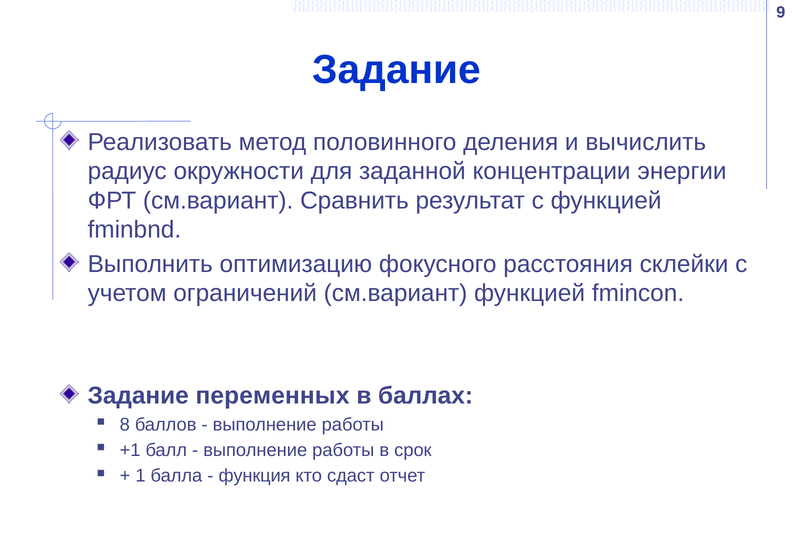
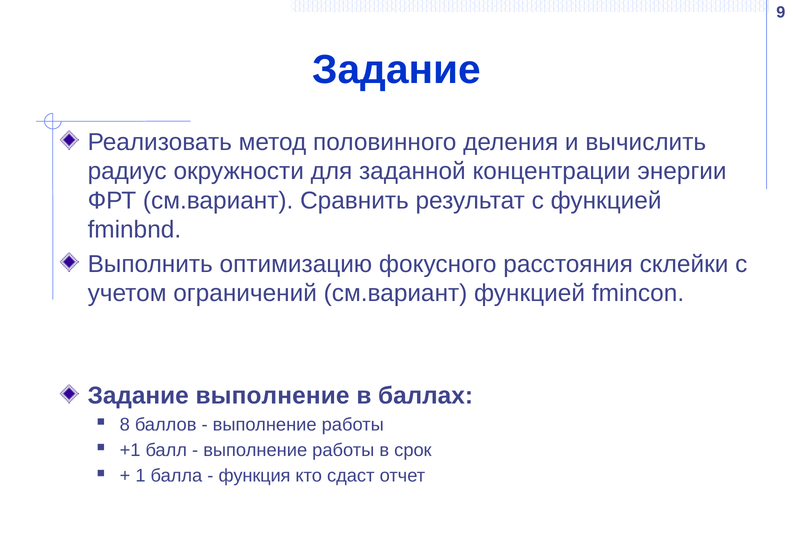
Задание переменных: переменных -> выполнение
